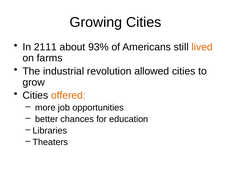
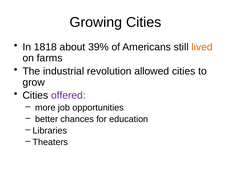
2111: 2111 -> 1818
93%: 93% -> 39%
offered colour: orange -> purple
